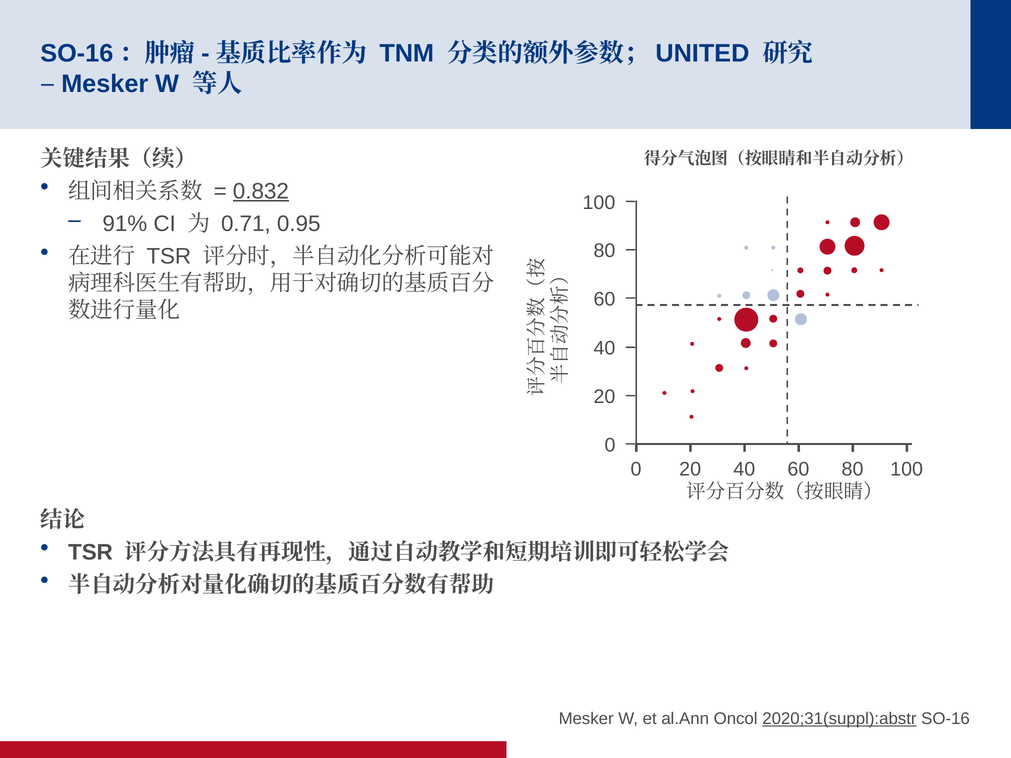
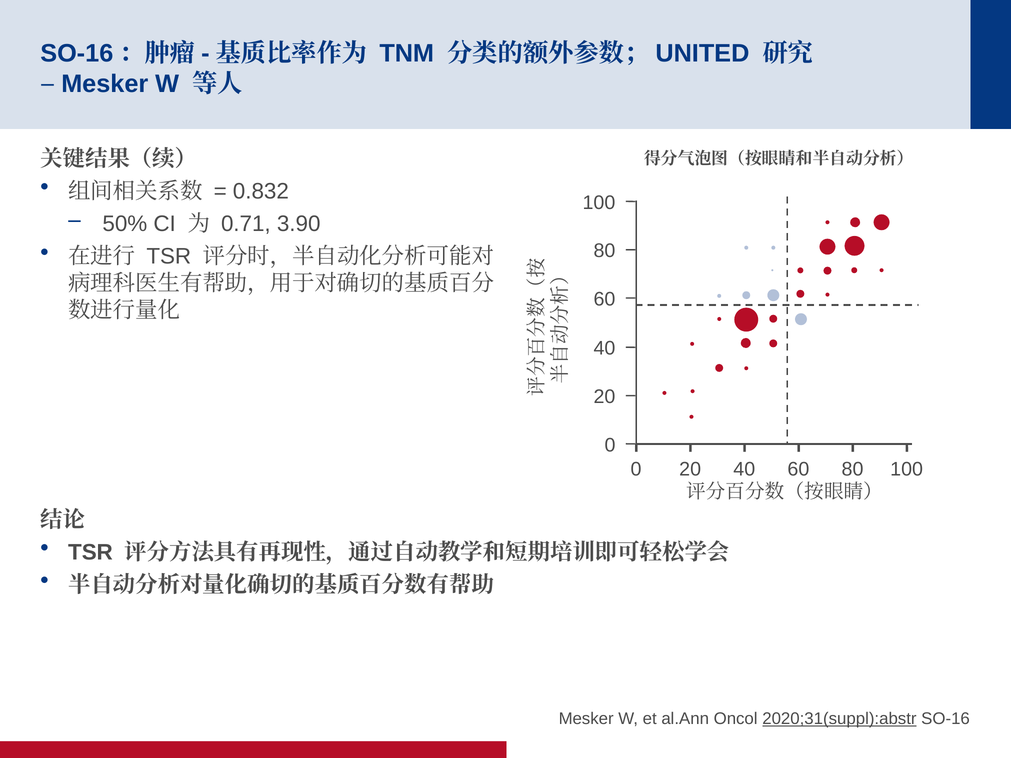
0.832 underline: present -> none
91%: 91% -> 50%
0.95: 0.95 -> 3.90
